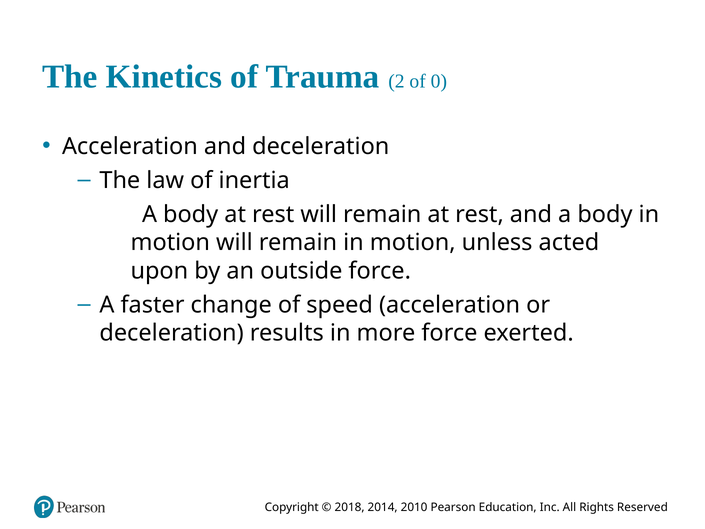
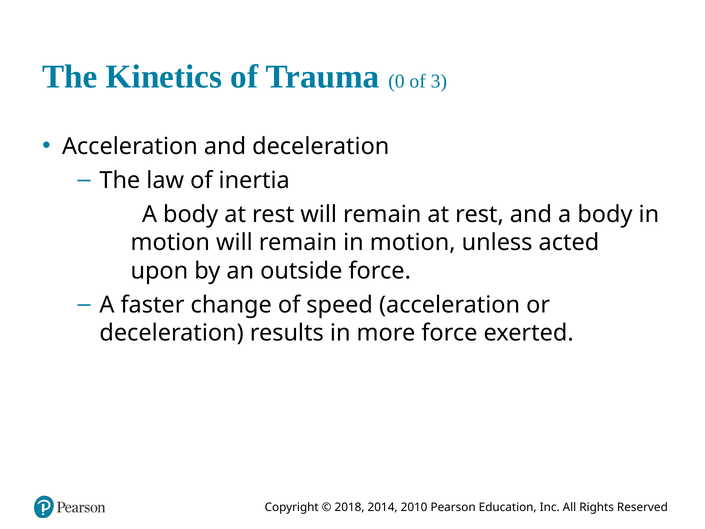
2: 2 -> 0
0: 0 -> 3
